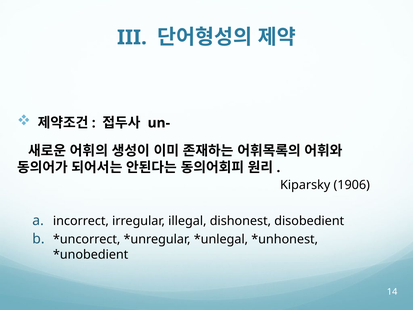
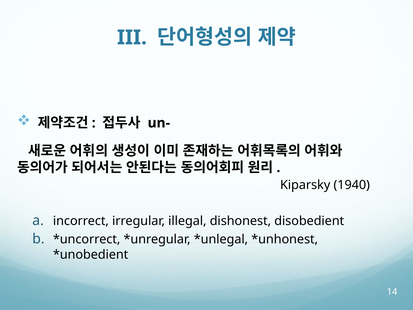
1906: 1906 -> 1940
